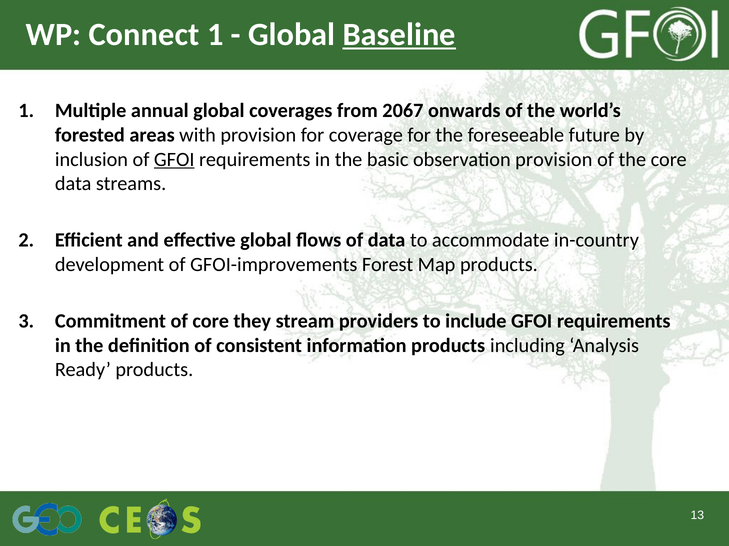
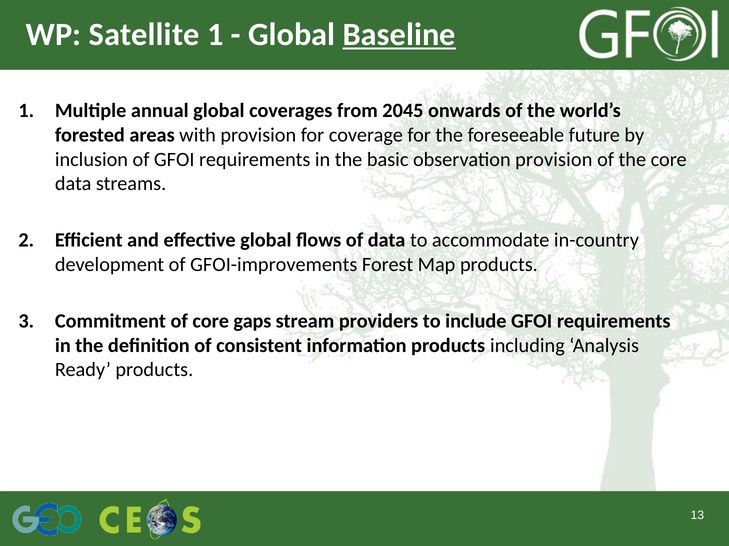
Connect: Connect -> Satellite
2067: 2067 -> 2045
GFOI at (174, 160) underline: present -> none
they: they -> gaps
